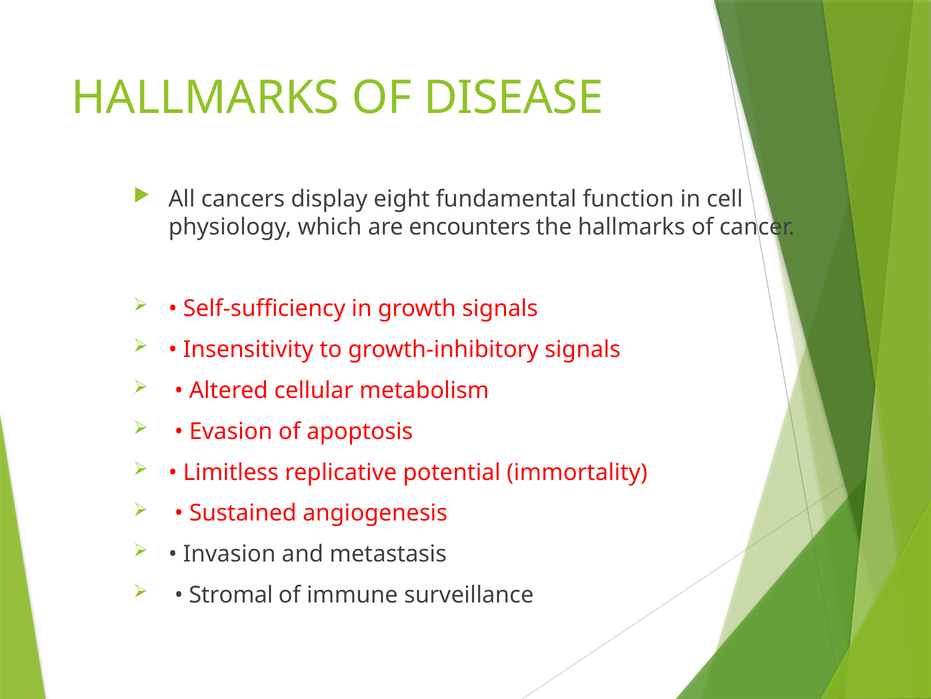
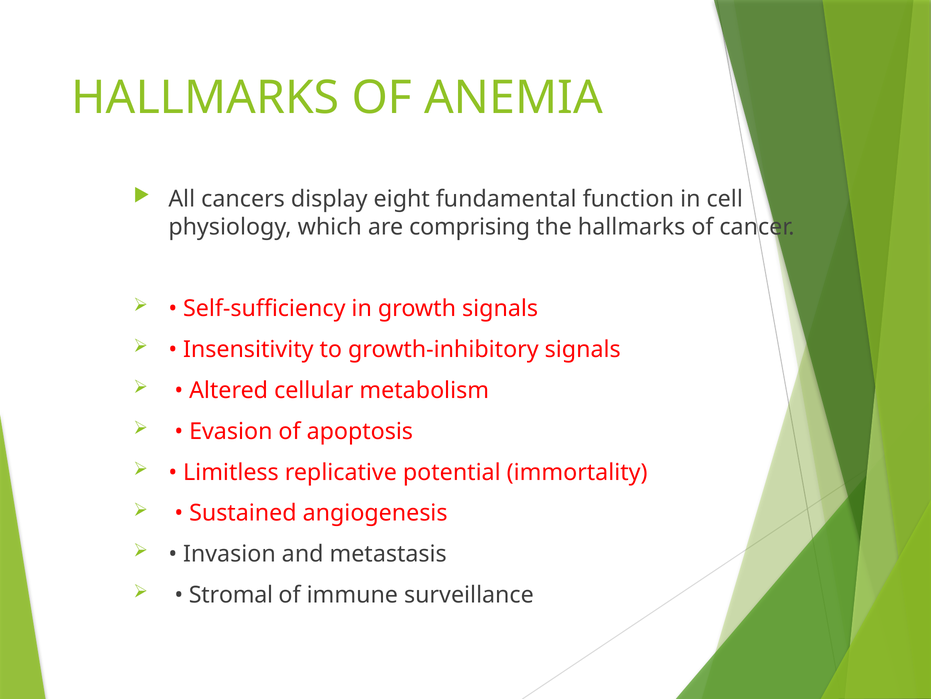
DISEASE: DISEASE -> ANEMIA
encounters: encounters -> comprising
